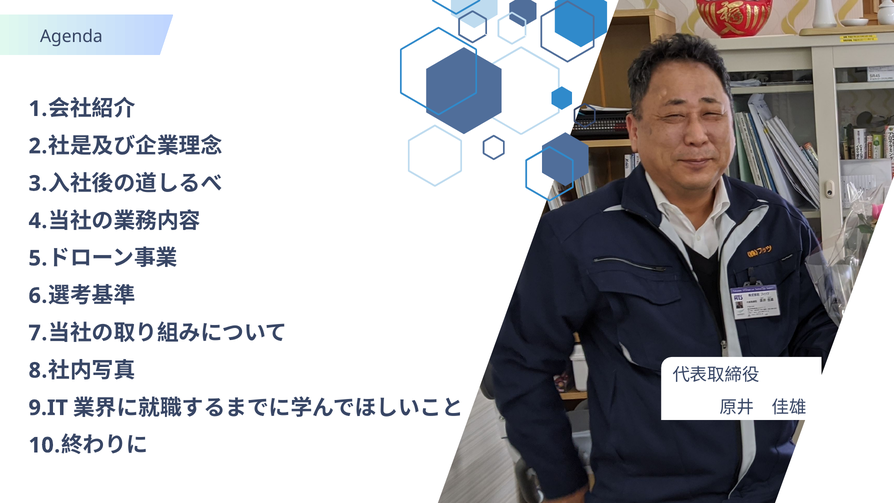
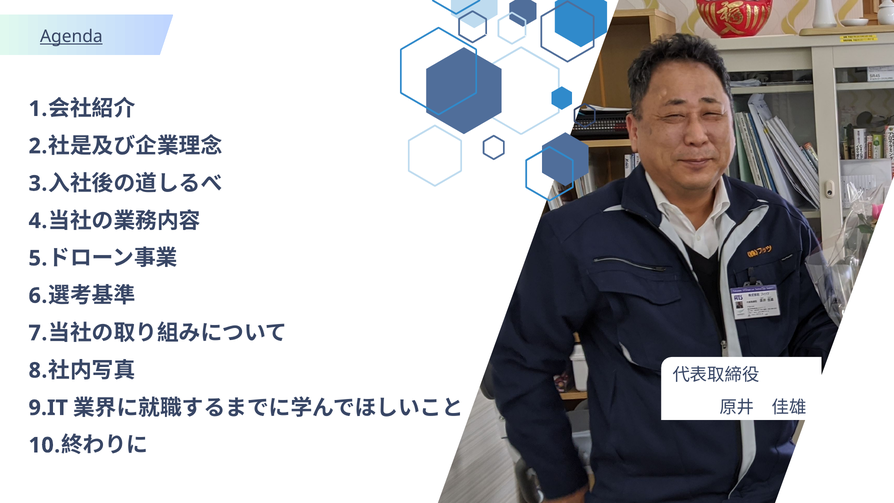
Agenda underline: none -> present
